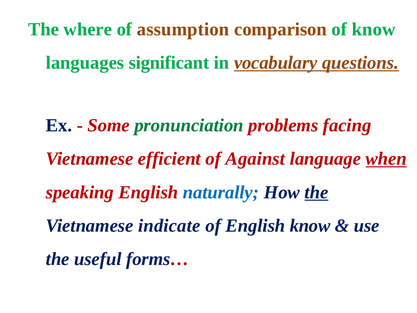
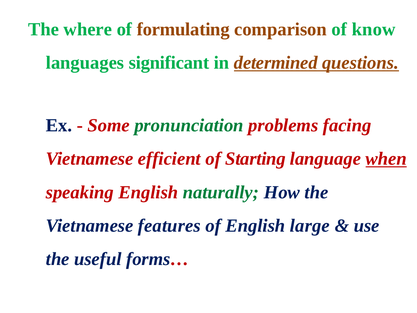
assumption: assumption -> formulating
vocabulary: vocabulary -> determined
Against: Against -> Starting
naturally colour: blue -> green
the at (316, 192) underline: present -> none
indicate: indicate -> features
English know: know -> large
